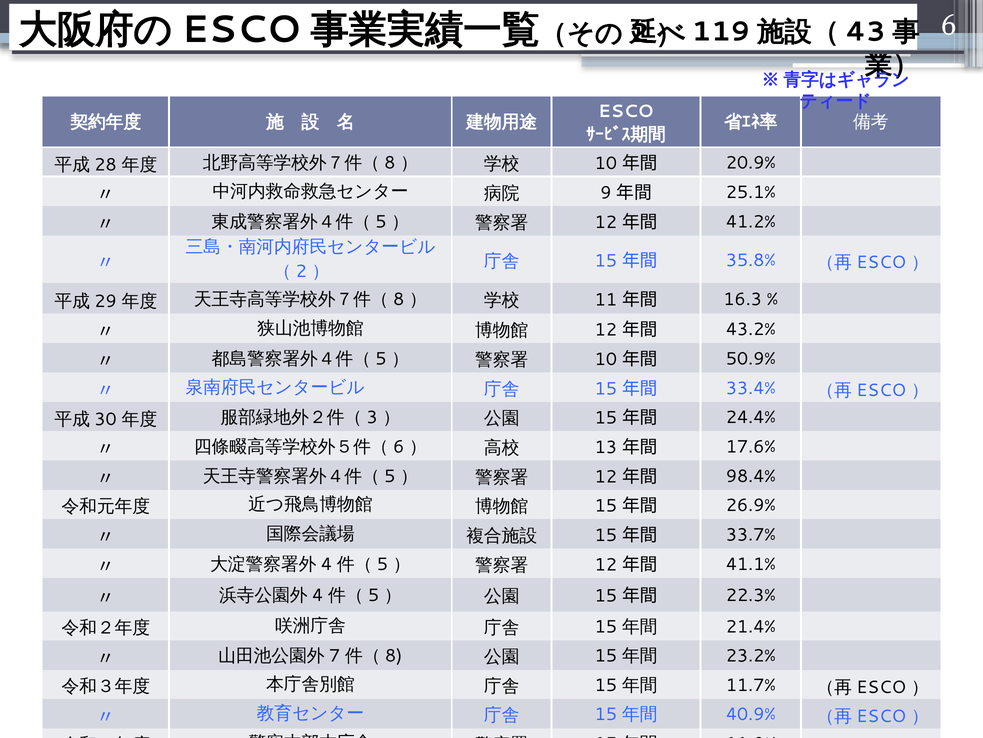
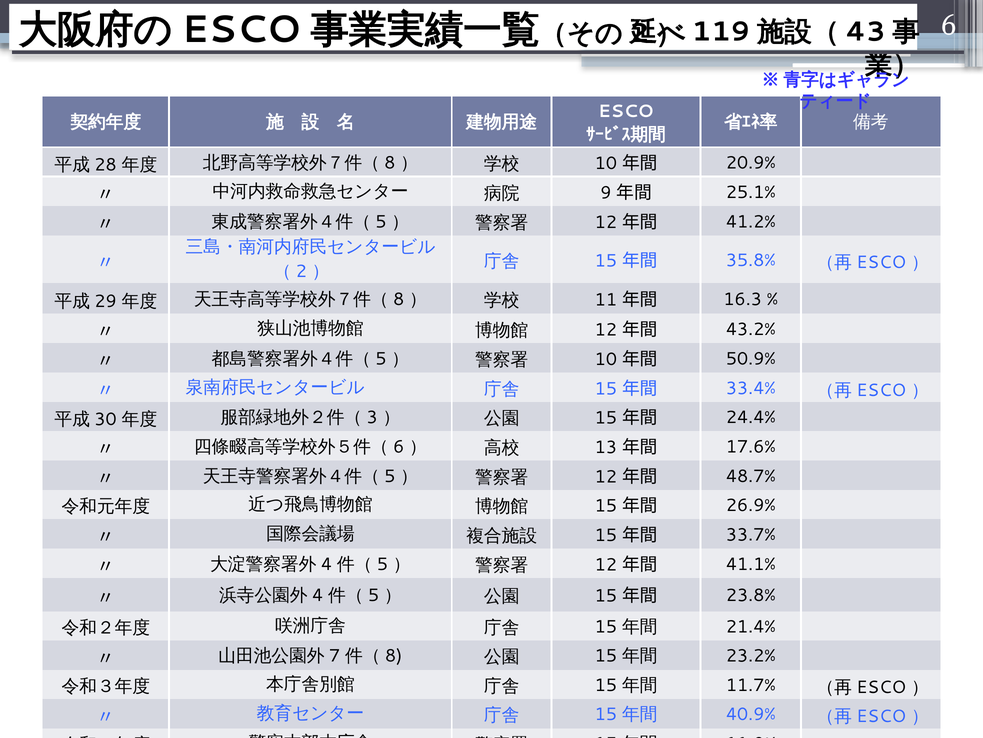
98.4%: 98.4% -> 48.7%
22.3%: 22.3% -> 23.8%
